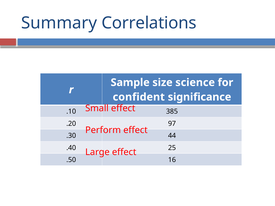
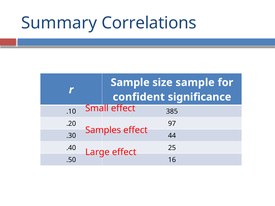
size science: science -> sample
Perform: Perform -> Samples
